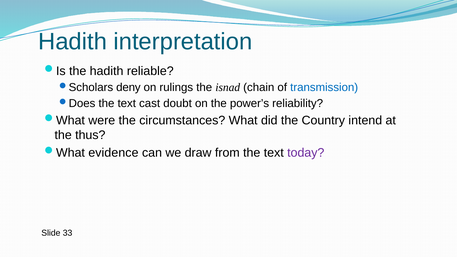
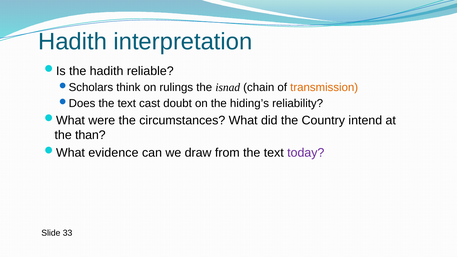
deny: deny -> think
transmission colour: blue -> orange
power’s: power’s -> hiding’s
thus: thus -> than
